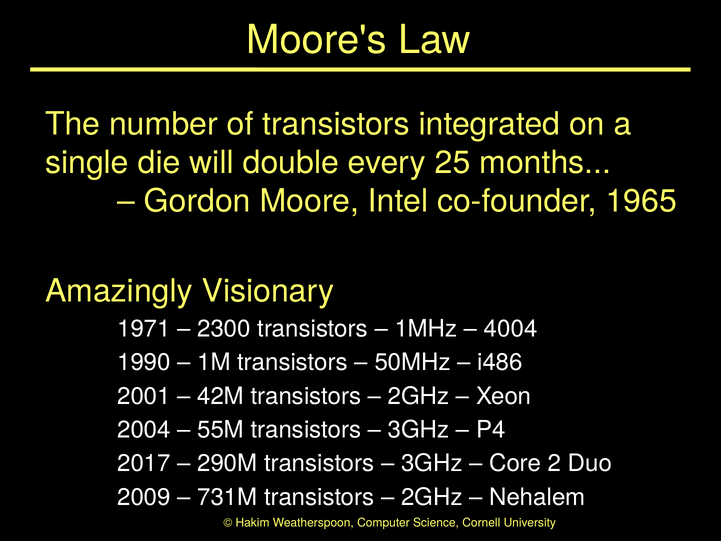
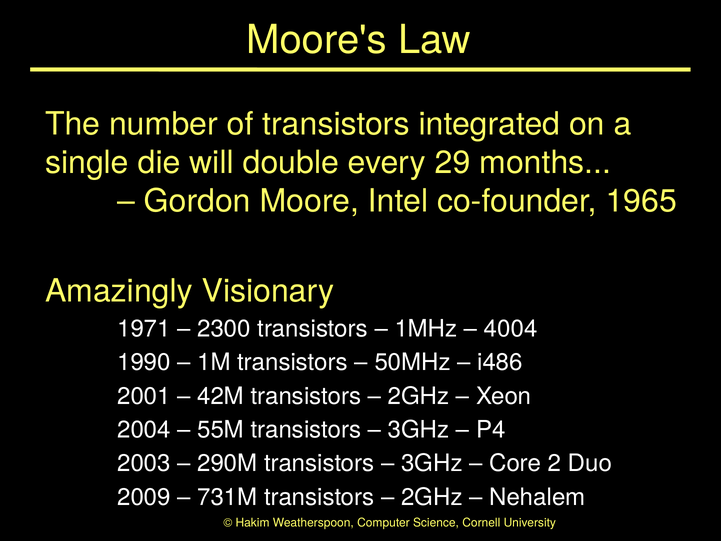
25: 25 -> 29
2017: 2017 -> 2003
